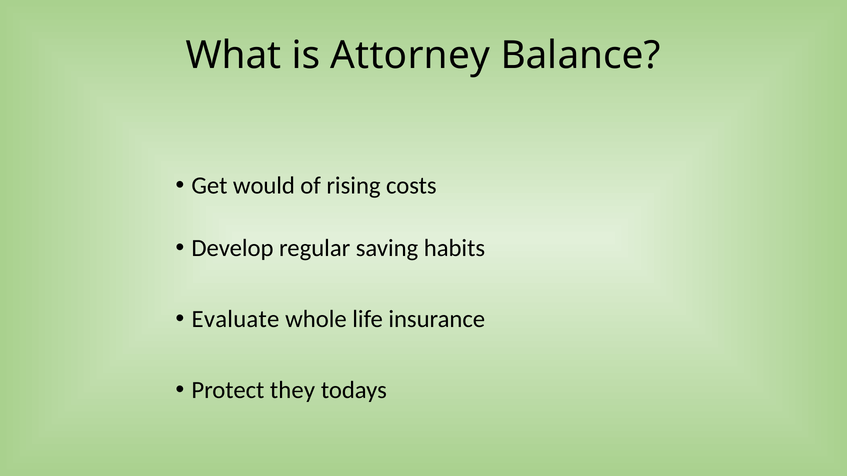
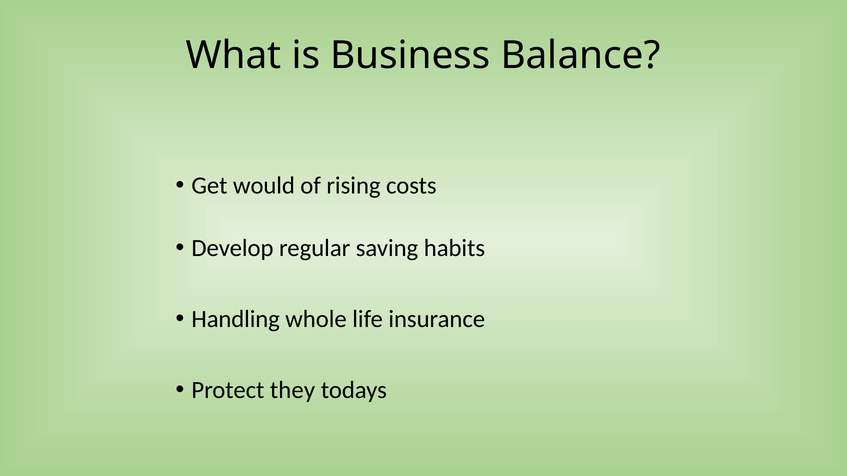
Attorney: Attorney -> Business
Evaluate: Evaluate -> Handling
